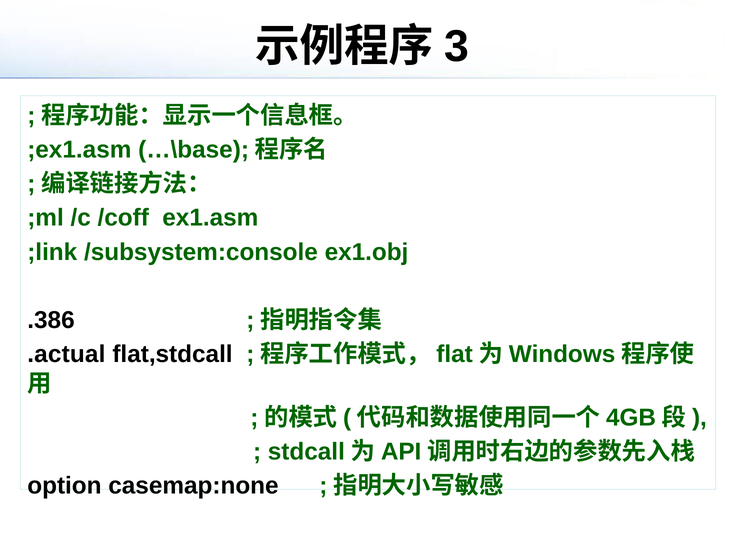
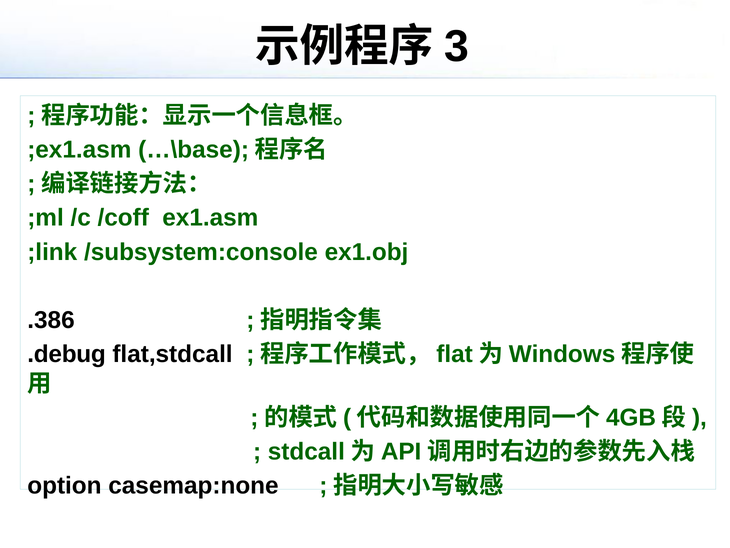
.actual: .actual -> .debug
